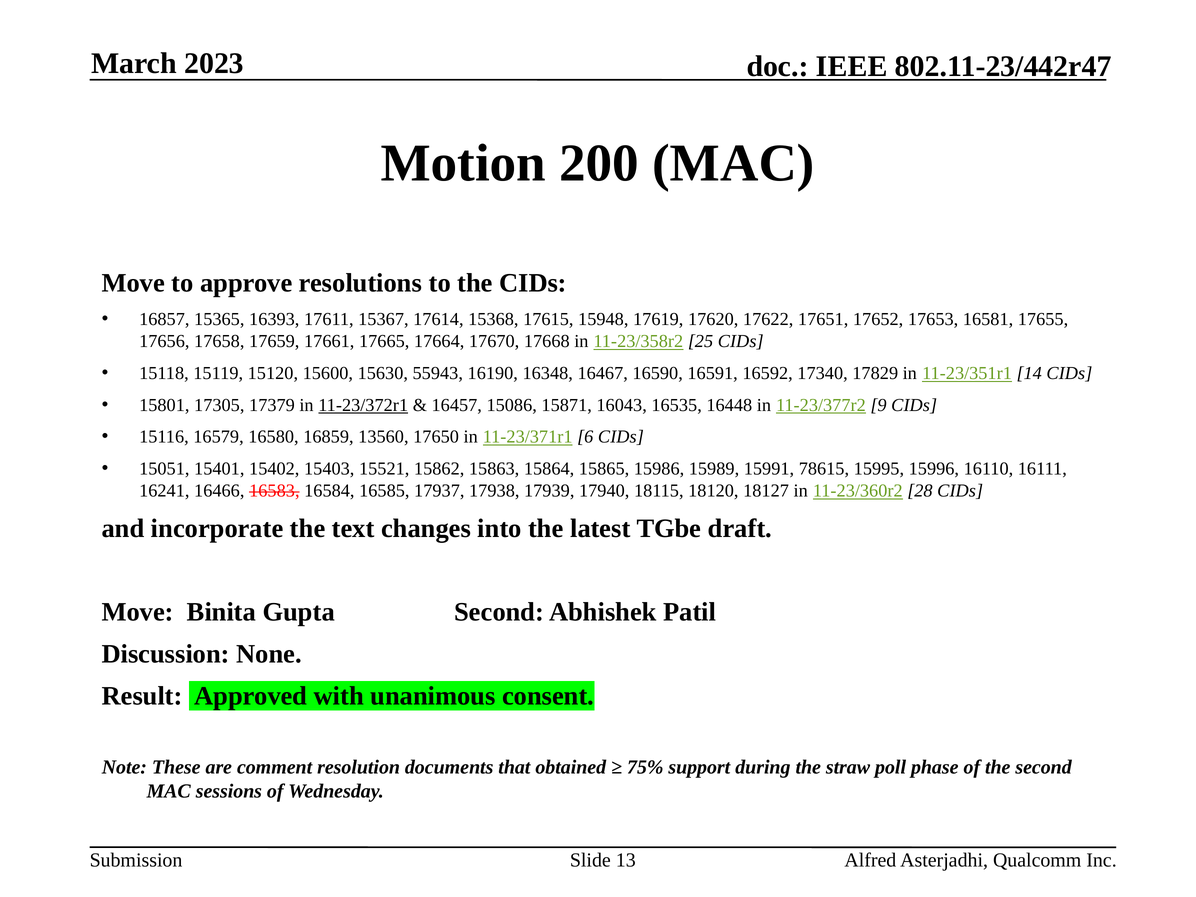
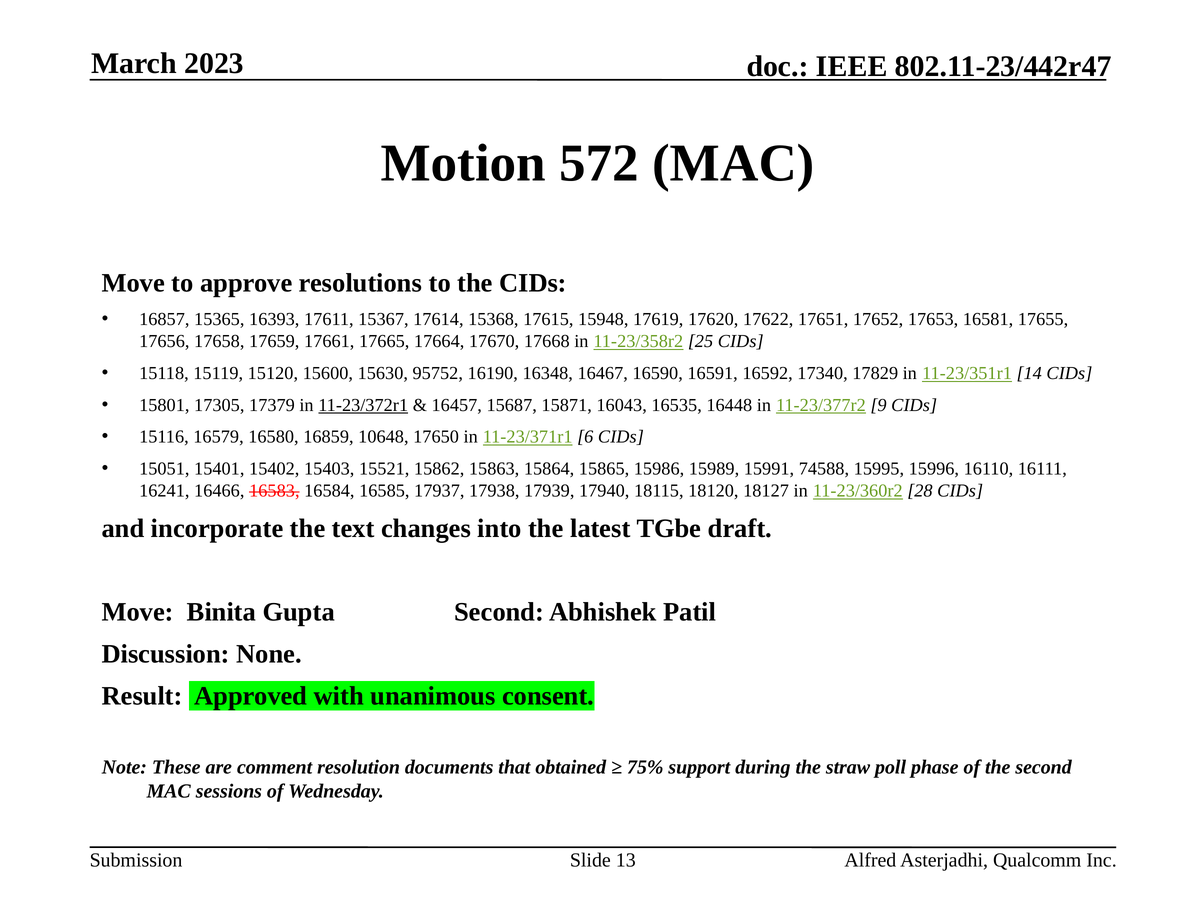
200: 200 -> 572
55943: 55943 -> 95752
15086: 15086 -> 15687
13560: 13560 -> 10648
78615: 78615 -> 74588
